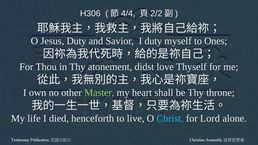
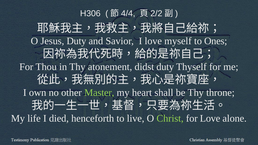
I duty: duty -> love
didst love: love -> duty
Christ colour: light blue -> light green
for Lord: Lord -> Love
